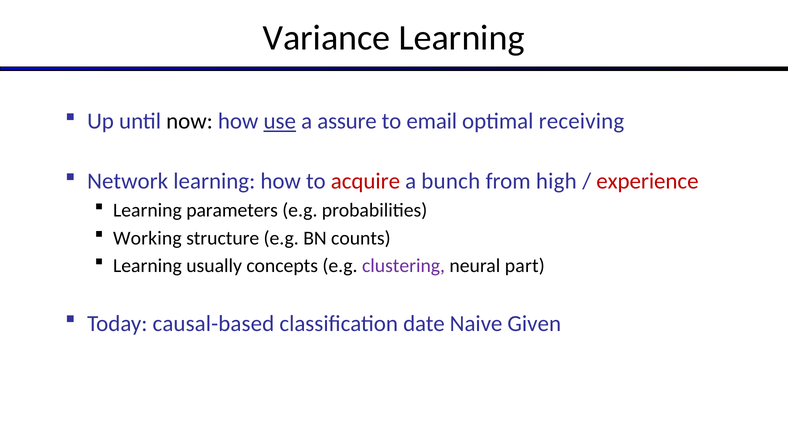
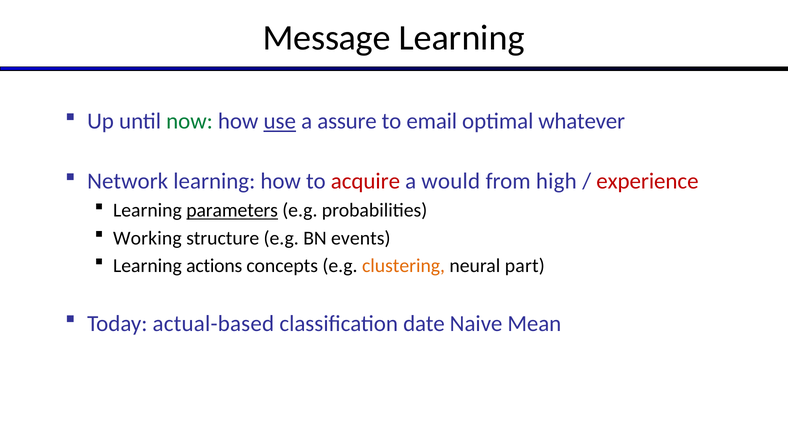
Variance: Variance -> Message
now colour: black -> green
receiving: receiving -> whatever
bunch: bunch -> would
parameters underline: none -> present
counts: counts -> events
usually: usually -> actions
clustering colour: purple -> orange
causal-based: causal-based -> actual-based
Given: Given -> Mean
